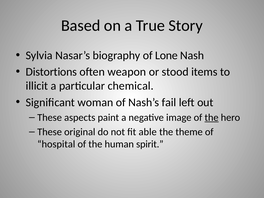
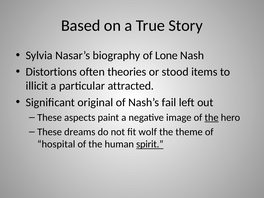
weapon: weapon -> theories
chemical: chemical -> attracted
woman: woman -> original
original: original -> dreams
able: able -> wolf
spirit underline: none -> present
